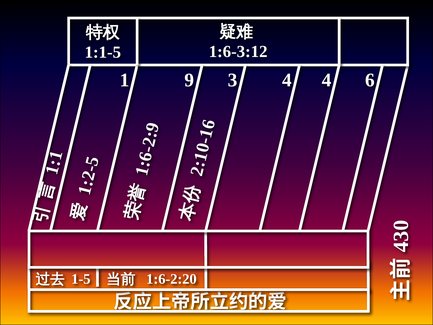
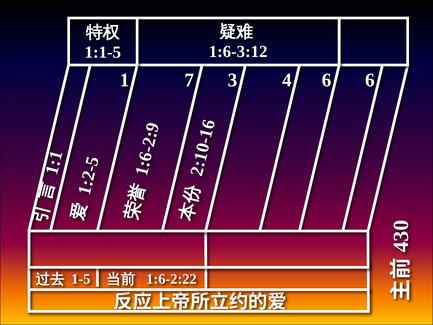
1 9: 9 -> 7
4 4: 4 -> 6
1:6-2:20: 1:6-2:20 -> 1:6-2:22
